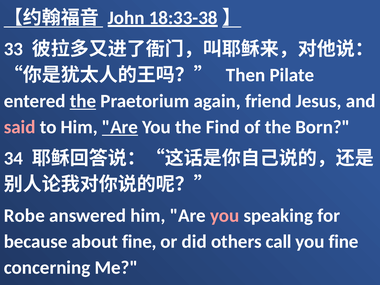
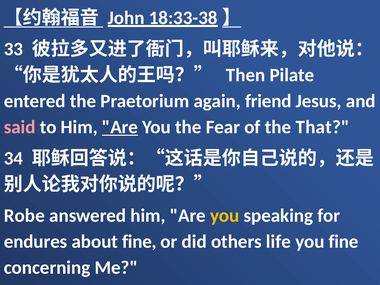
the at (83, 101) underline: present -> none
Find: Find -> Fear
Born: Born -> That
you at (225, 216) colour: pink -> yellow
because: because -> endures
call: call -> life
